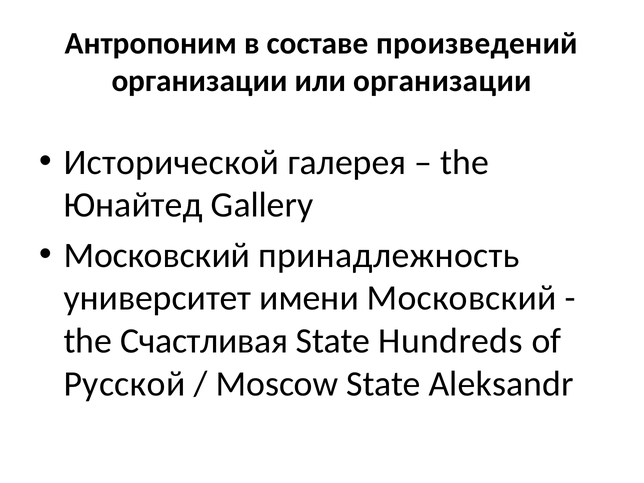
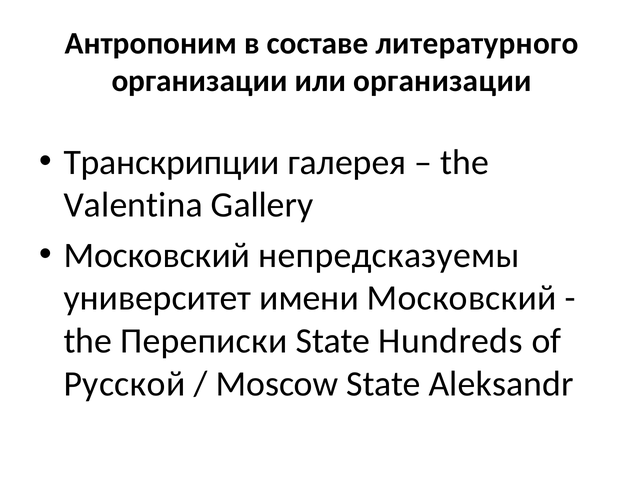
произведений: произведений -> литературного
Исторической: Исторической -> Транскрипции
Юнайтед: Юнайтед -> Valentina
принадлежность: принадлежность -> непредсказуемы
Счастливая: Счастливая -> Переписки
